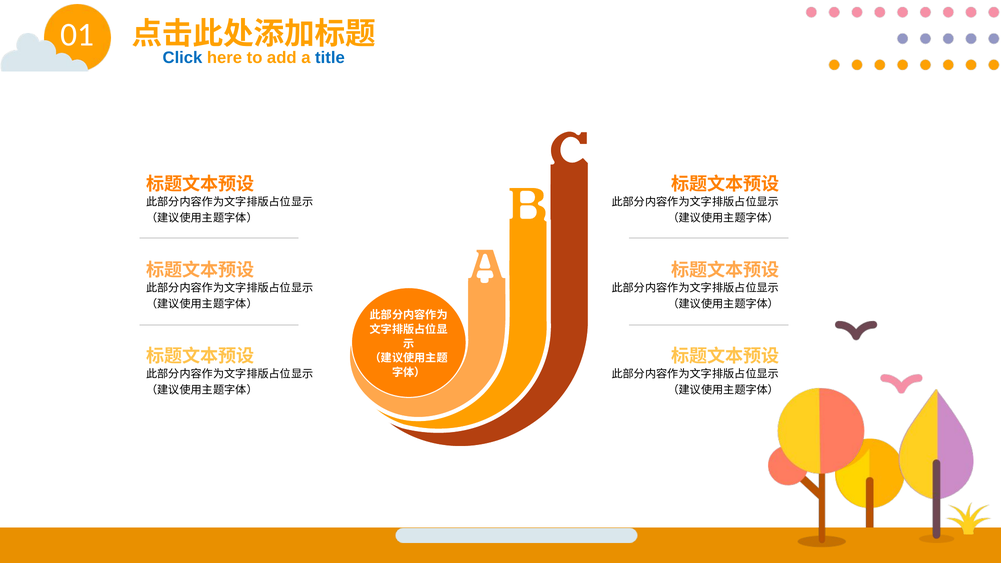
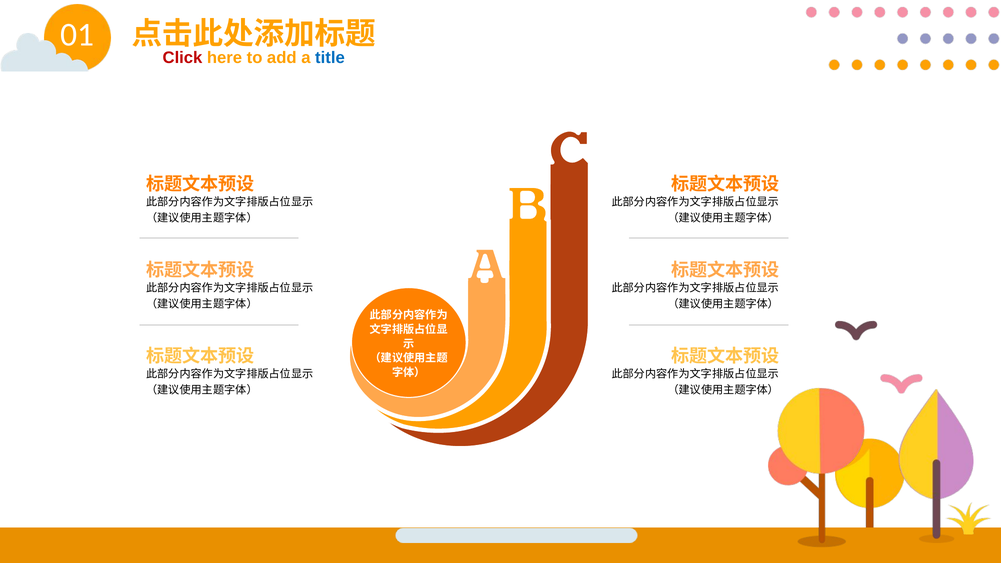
Click colour: blue -> red
